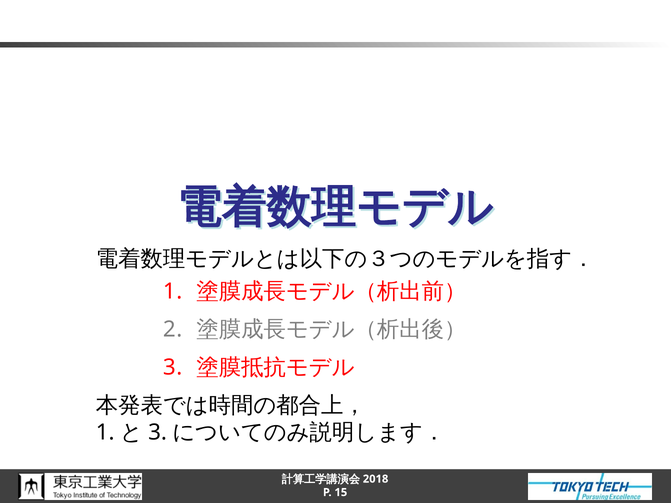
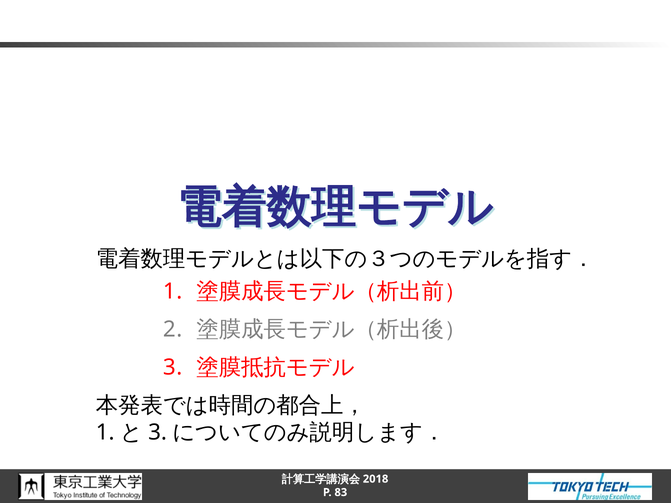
15: 15 -> 83
